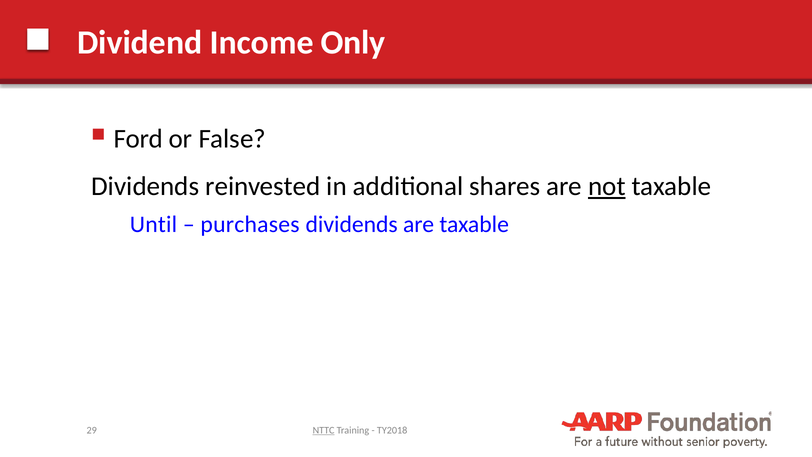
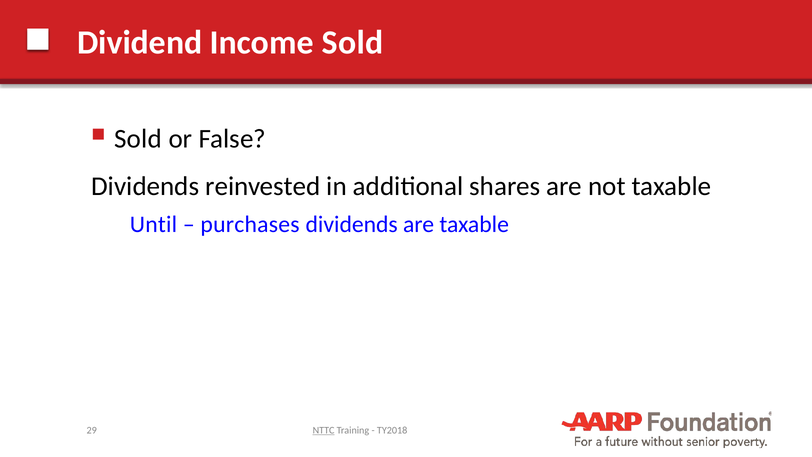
Income Only: Only -> Sold
Ford at (138, 138): Ford -> Sold
not underline: present -> none
